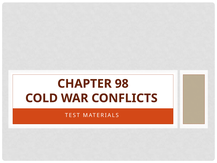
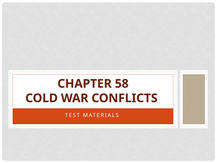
98: 98 -> 58
